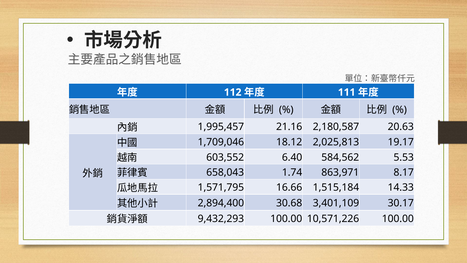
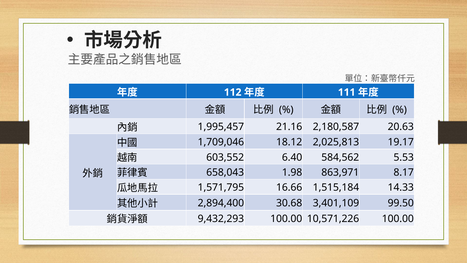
1.74: 1.74 -> 1.98
30.17: 30.17 -> 99.50
